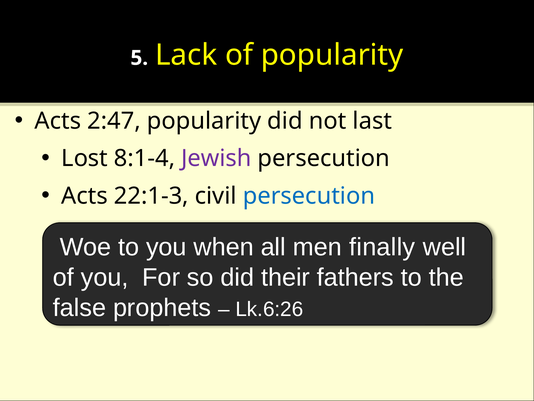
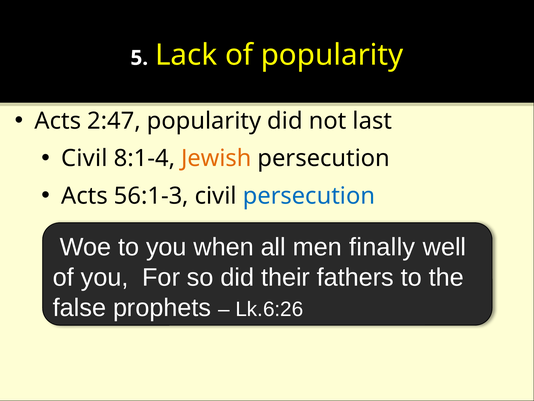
Lost at (85, 158): Lost -> Civil
Jewish colour: purple -> orange
22:1-3: 22:1-3 -> 56:1-3
